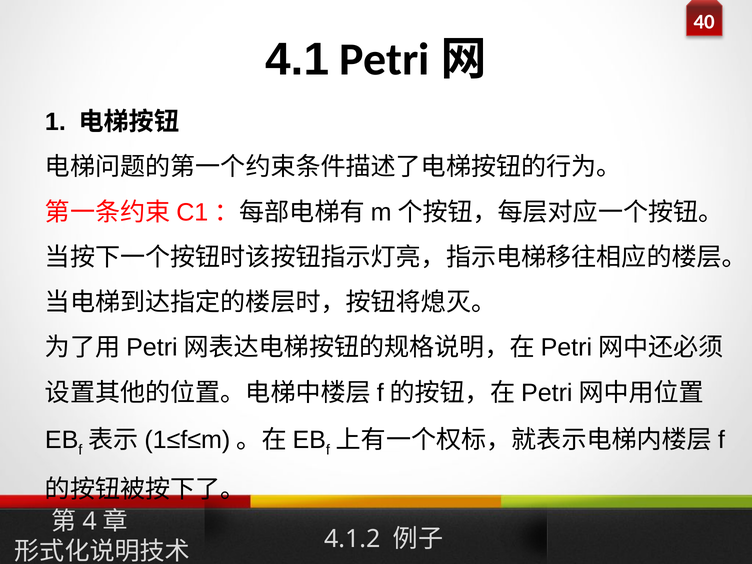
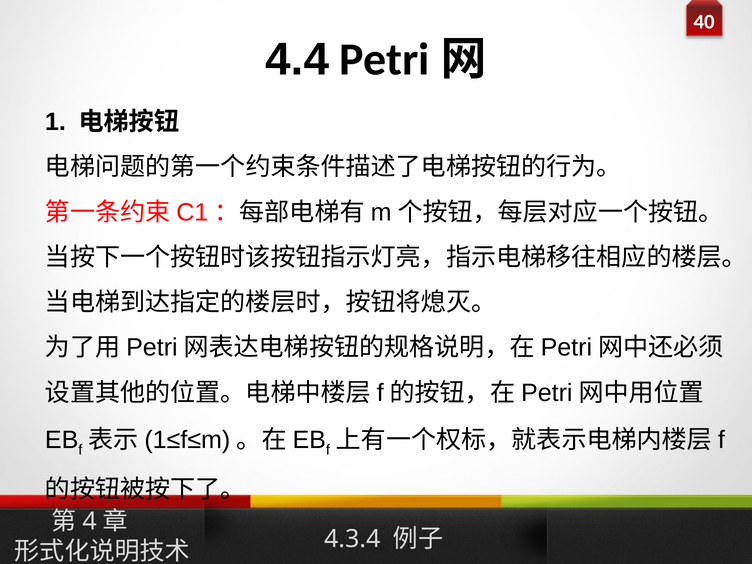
4.1: 4.1 -> 4.4
4.1.2: 4.1.2 -> 4.3.4
